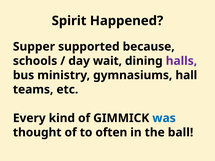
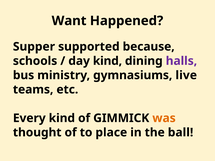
Spirit: Spirit -> Want
day wait: wait -> kind
hall: hall -> live
was colour: blue -> orange
often: often -> place
